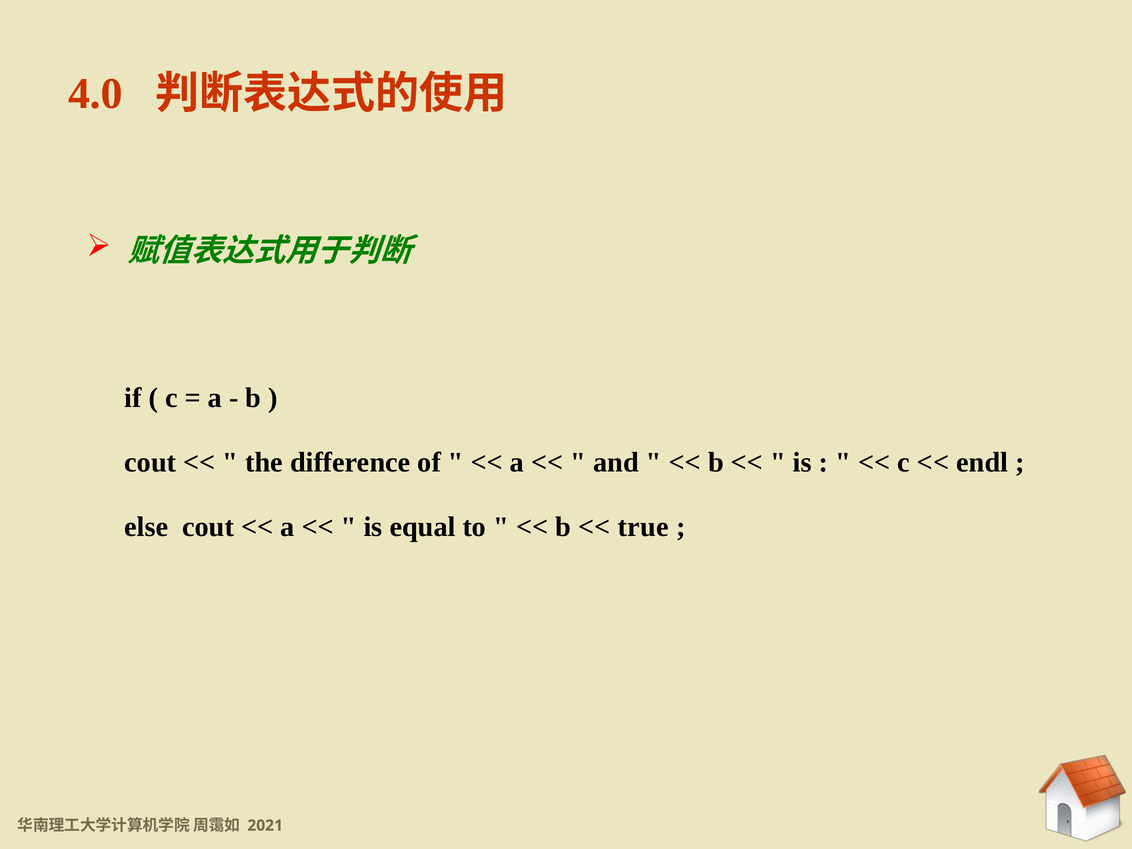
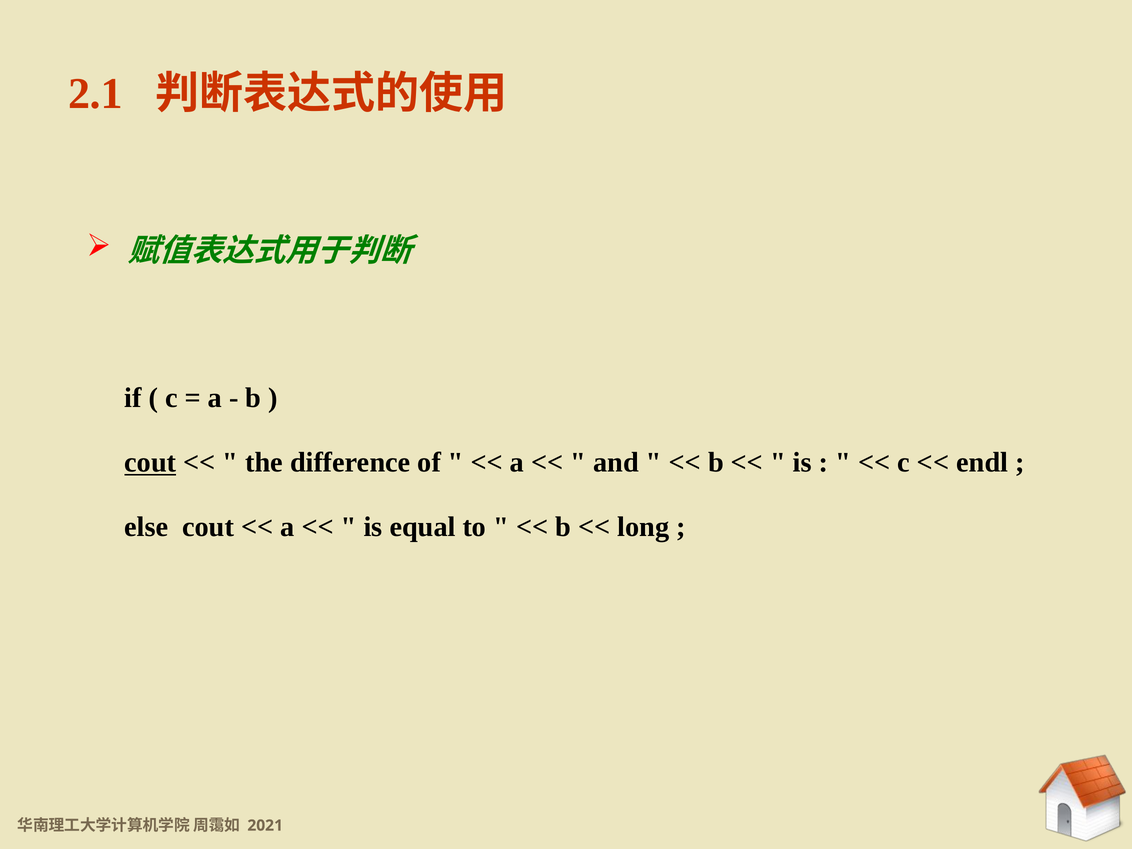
4.0: 4.0 -> 2.1
cout at (150, 462) underline: none -> present
true: true -> long
